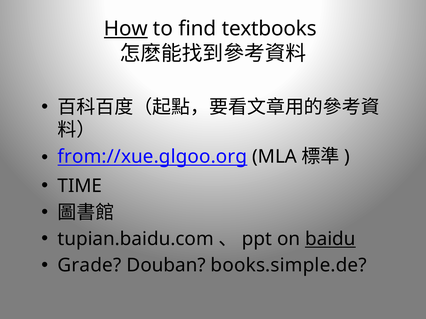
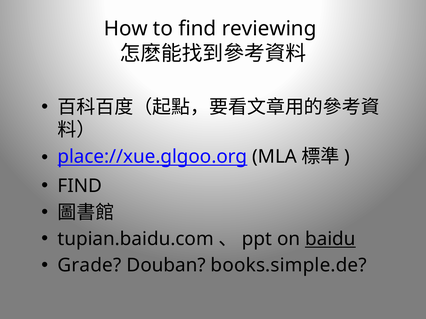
How underline: present -> none
textbooks: textbooks -> reviewing
from://xue.glgoo.org: from://xue.glgoo.org -> place://xue.glgoo.org
TIME at (80, 186): TIME -> FIND
